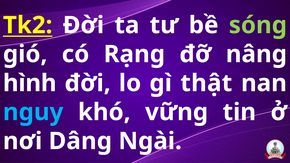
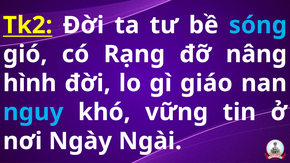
sóng colour: light green -> light blue
thật: thật -> giáo
Dâng: Dâng -> Ngày
